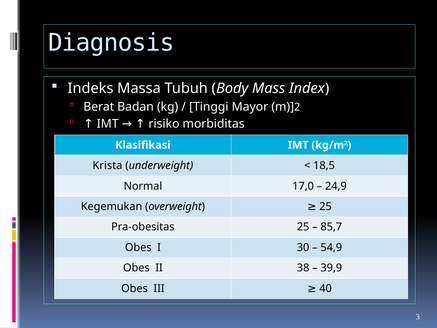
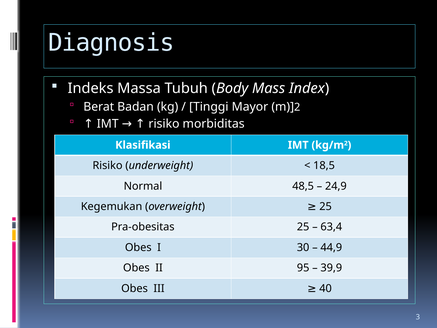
Krista at (107, 165): Krista -> Risiko
17,0: 17,0 -> 48,5
85,7: 85,7 -> 63,4
54,9: 54,9 -> 44,9
38: 38 -> 95
